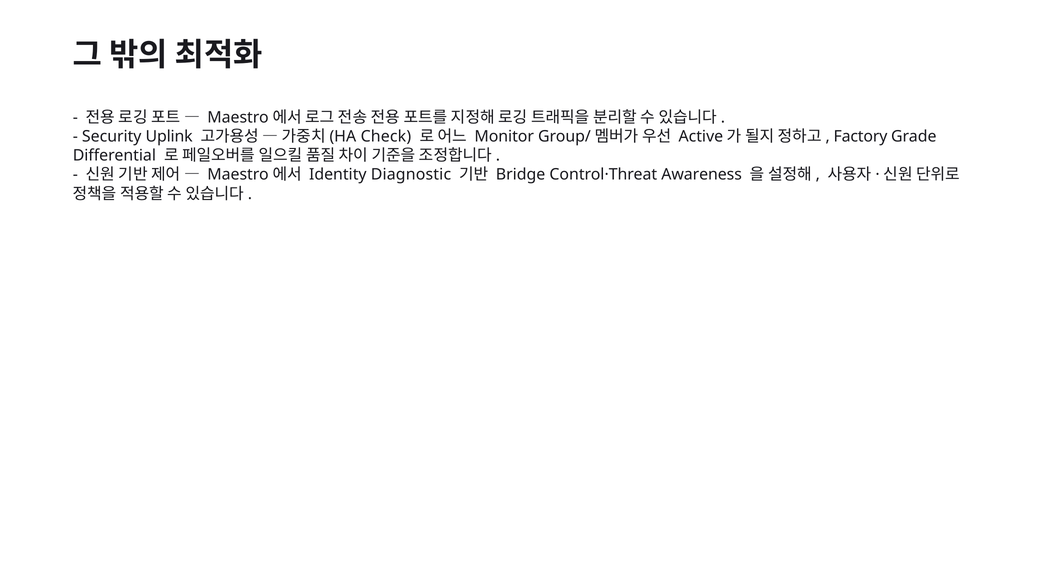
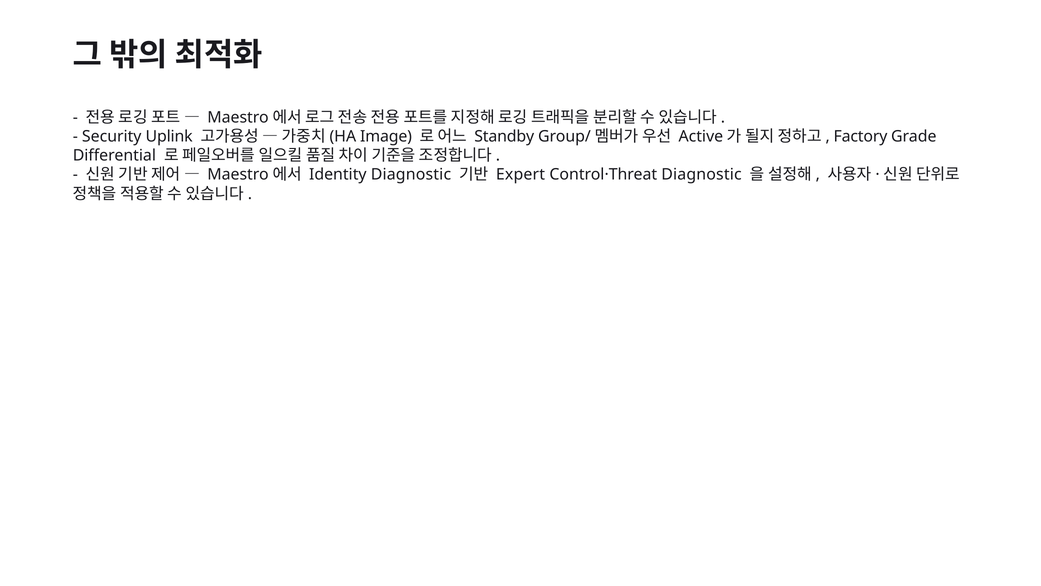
Check: Check -> Image
Monitor: Monitor -> Standby
Bridge: Bridge -> Expert
Control·Threat Awareness: Awareness -> Diagnostic
